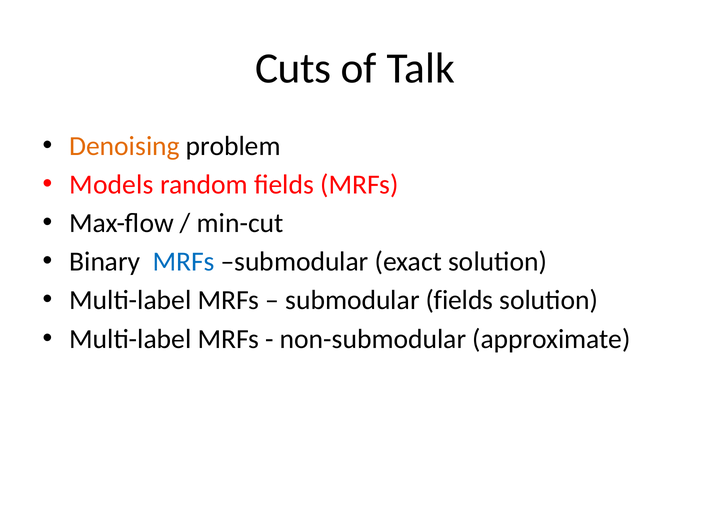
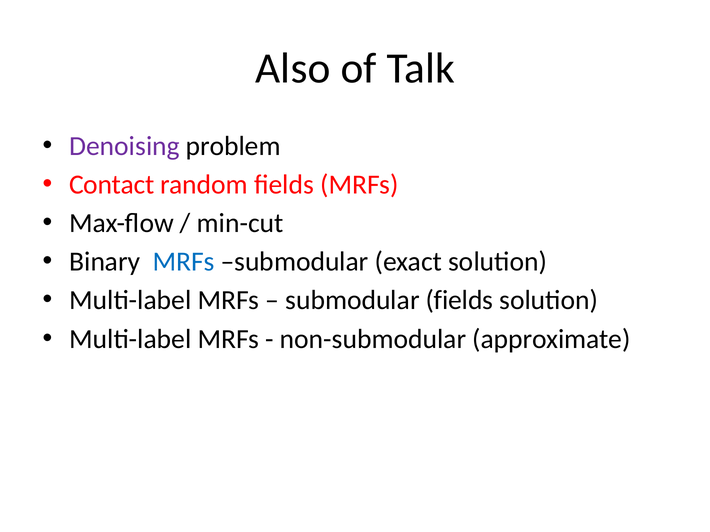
Cuts: Cuts -> Also
Denoising colour: orange -> purple
Models: Models -> Contact
